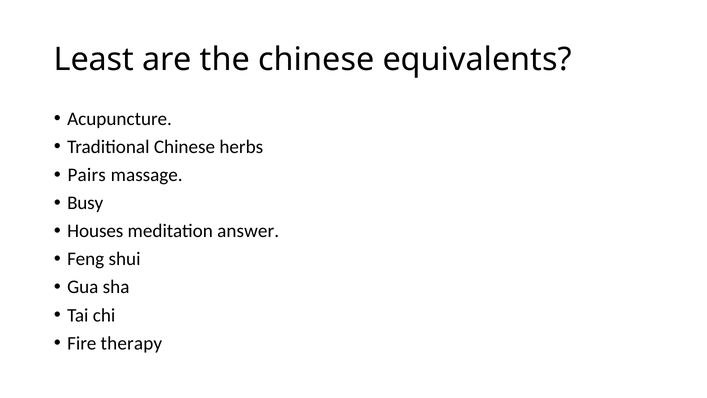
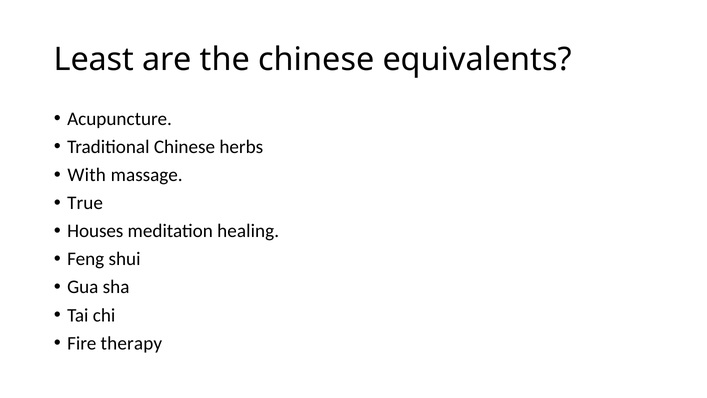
Pairs: Pairs -> With
Busy: Busy -> True
answer: answer -> healing
